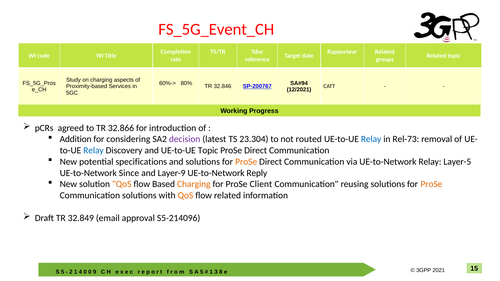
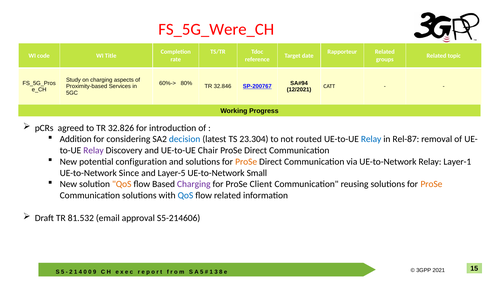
FS_5G_Event_CH: FS_5G_Event_CH -> FS_5G_Were_CH
32.866: 32.866 -> 32.826
decision colour: purple -> blue
Rel-73: Rel-73 -> Rel-87
Relay at (94, 151) colour: blue -> purple
UE-to-UE Topic: Topic -> Chair
specifications: specifications -> configuration
Layer-5: Layer-5 -> Layer-1
Layer-9: Layer-9 -> Layer-5
Reply: Reply -> Small
Charging at (194, 184) colour: orange -> purple
QoS at (185, 196) colour: orange -> blue
32.849: 32.849 -> 81.532
S5-214096: S5-214096 -> S5-214606
